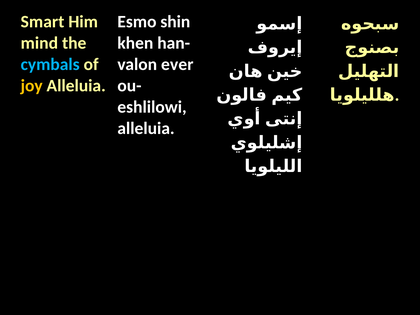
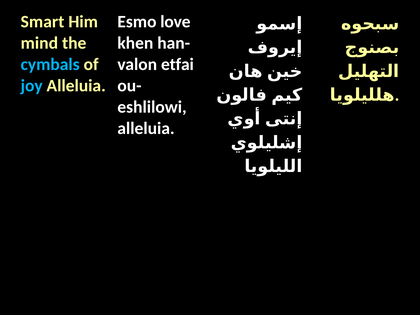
shin: shin -> love
ever: ever -> etfai
joy colour: yellow -> light blue
